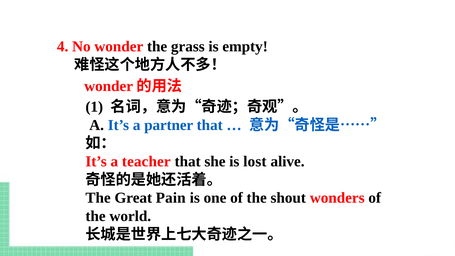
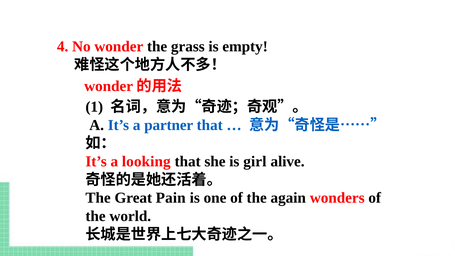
teacher: teacher -> looking
lost: lost -> girl
shout: shout -> again
